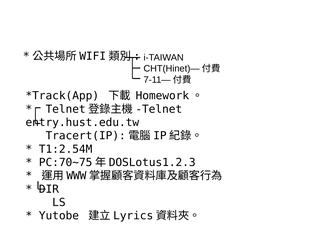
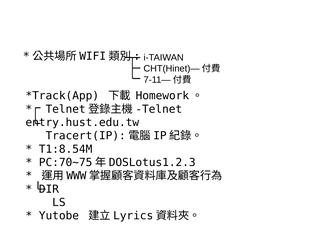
T1:2.54M: T1:2.54M -> T1:8.54M
